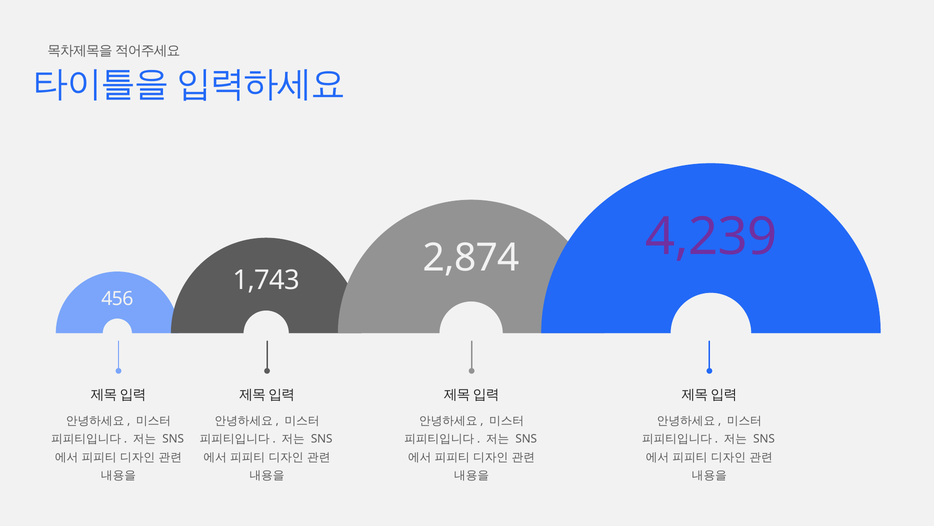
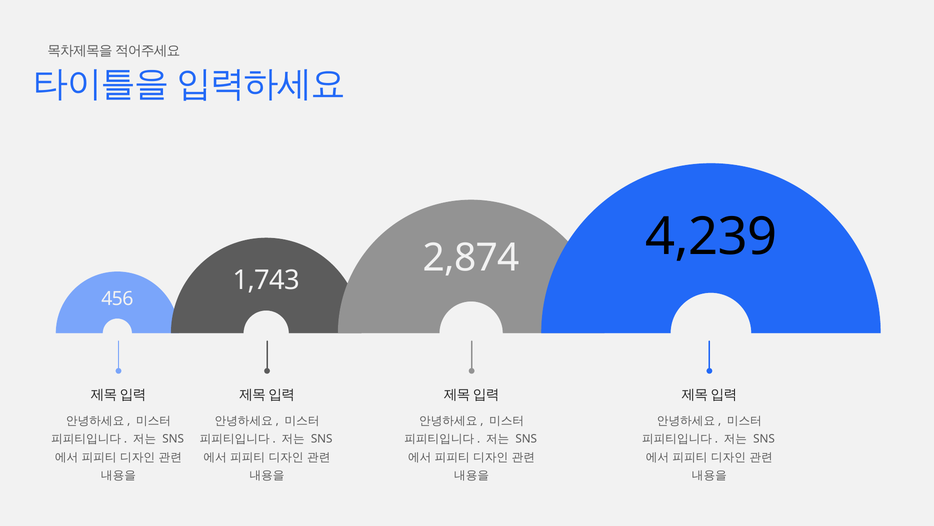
4,239 colour: purple -> black
